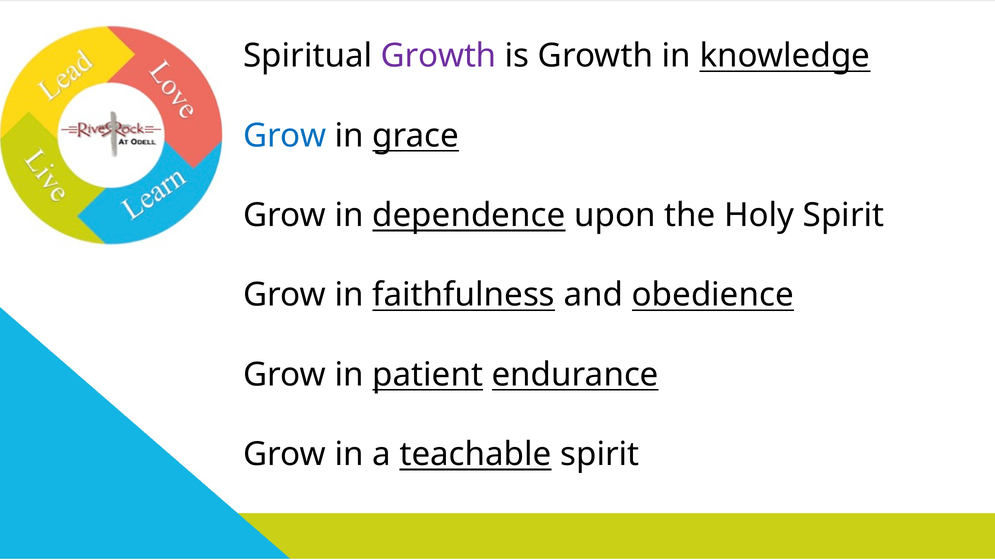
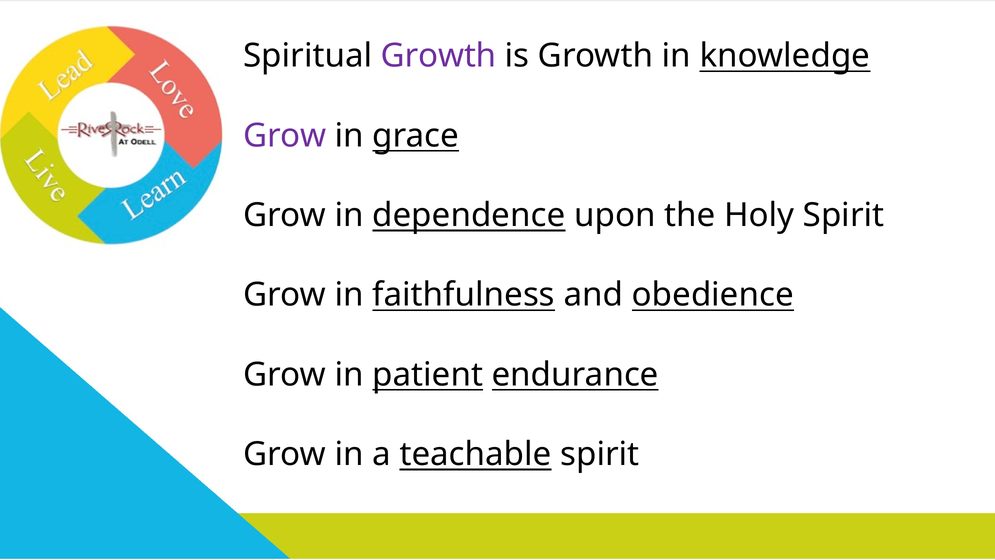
Grow at (285, 136) colour: blue -> purple
